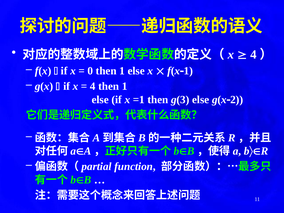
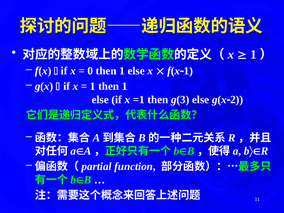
4 at (253, 55): 4 -> 1
4 at (93, 86): 4 -> 1
